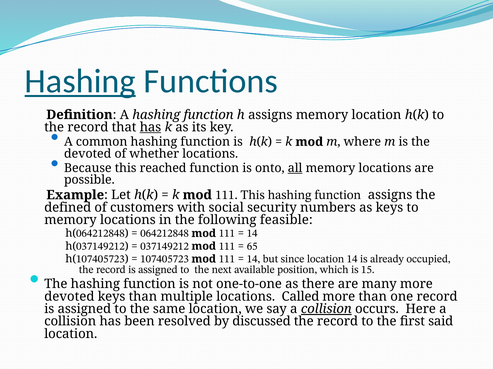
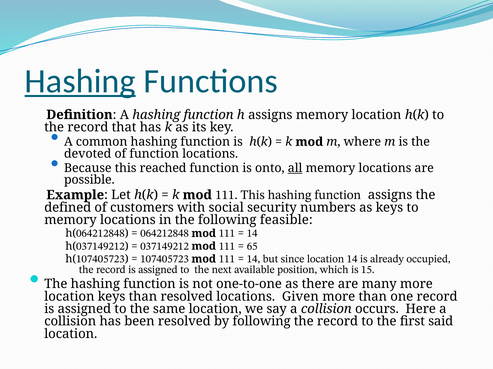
has at (150, 127) underline: present -> none
of whether: whether -> function
devoted at (69, 297): devoted -> location
than multiple: multiple -> resolved
Called: Called -> Given
collision at (326, 310) underline: present -> none
by discussed: discussed -> following
